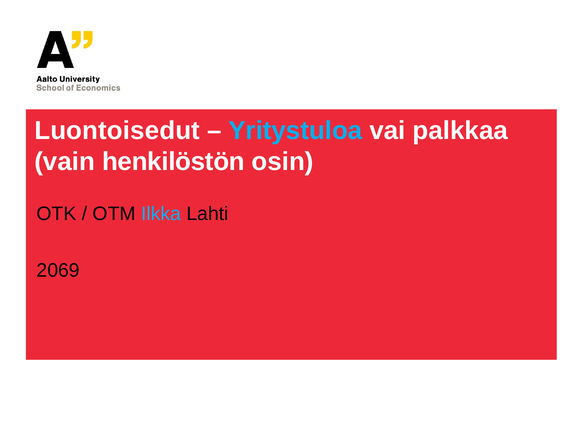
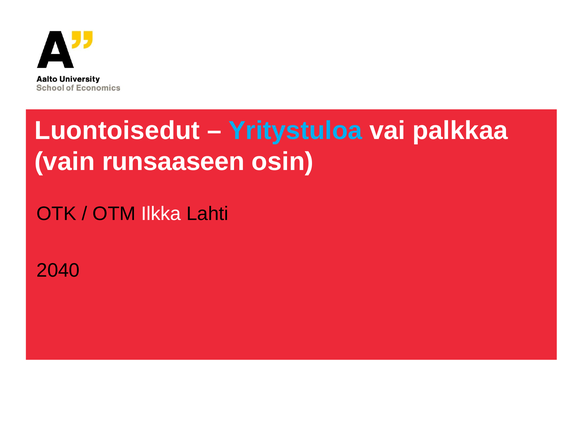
henkilöstön: henkilöstön -> runsaaseen
Ilkka colour: light blue -> white
2069: 2069 -> 2040
